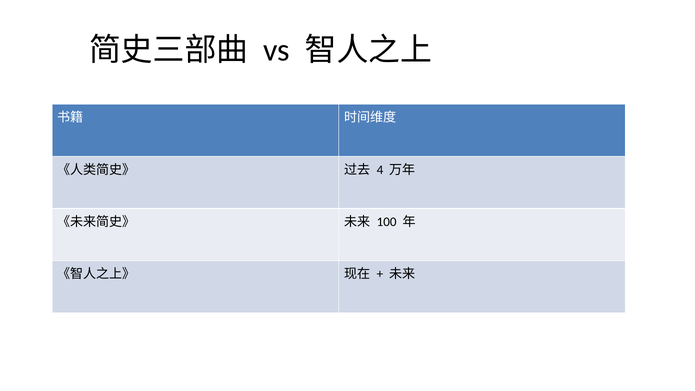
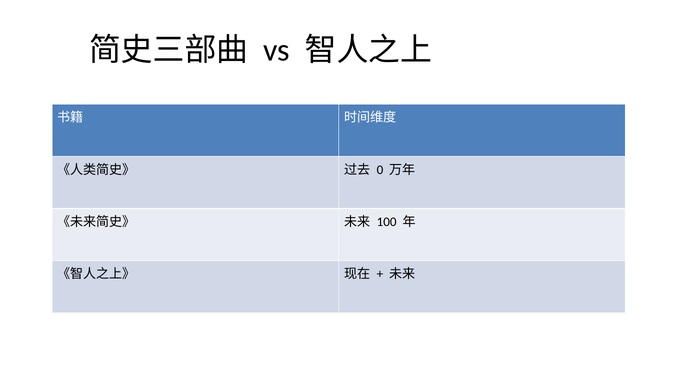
4: 4 -> 0
